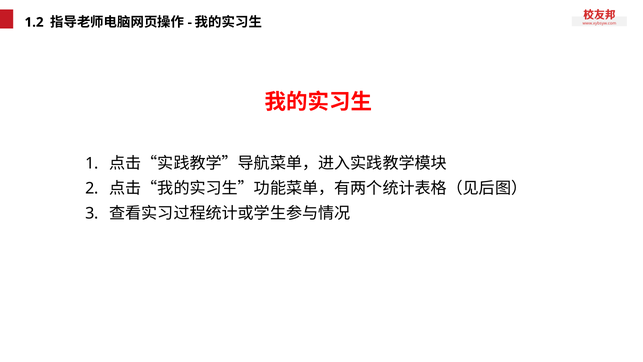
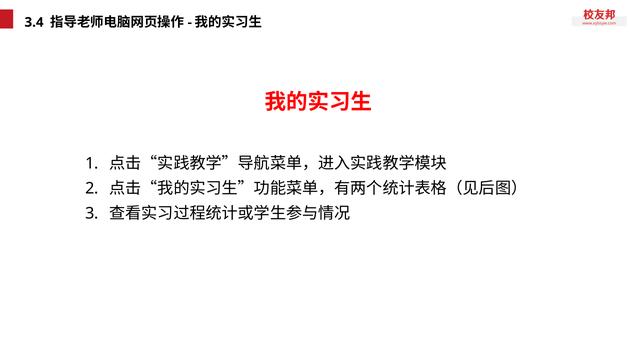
1.2: 1.2 -> 3.4
